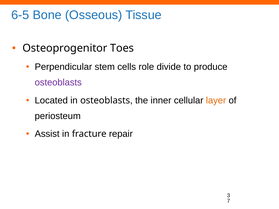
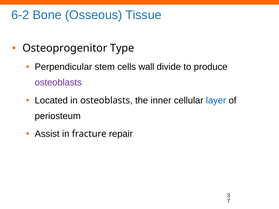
6-5: 6-5 -> 6-2
Toes: Toes -> Type
role: role -> wall
layer colour: orange -> blue
